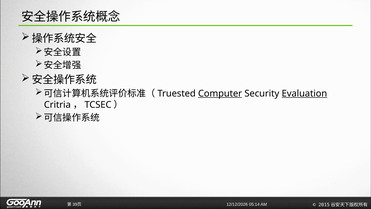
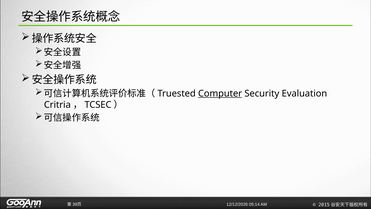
Evaluation underline: present -> none
